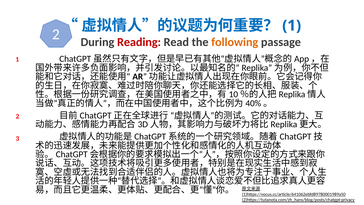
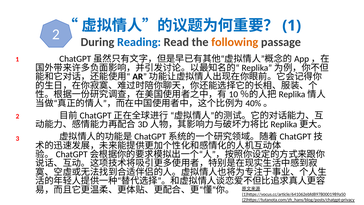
Reading colour: red -> blue
